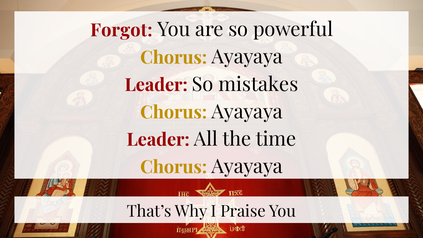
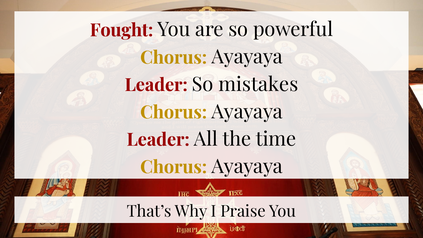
Forgot: Forgot -> Fought
